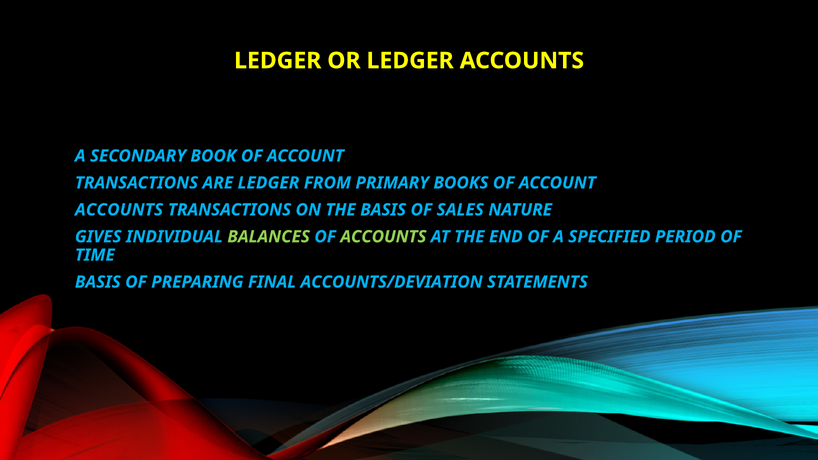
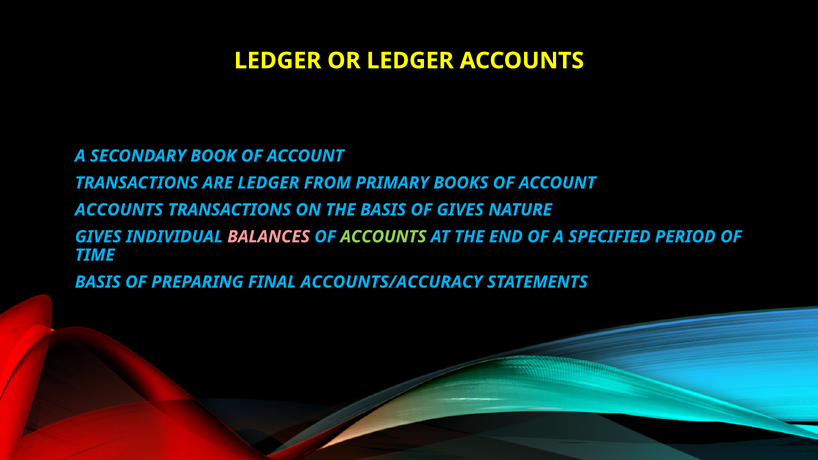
OF SALES: SALES -> GIVES
BALANCES colour: light green -> pink
ACCOUNTS/DEVIATION: ACCOUNTS/DEVIATION -> ACCOUNTS/ACCURACY
